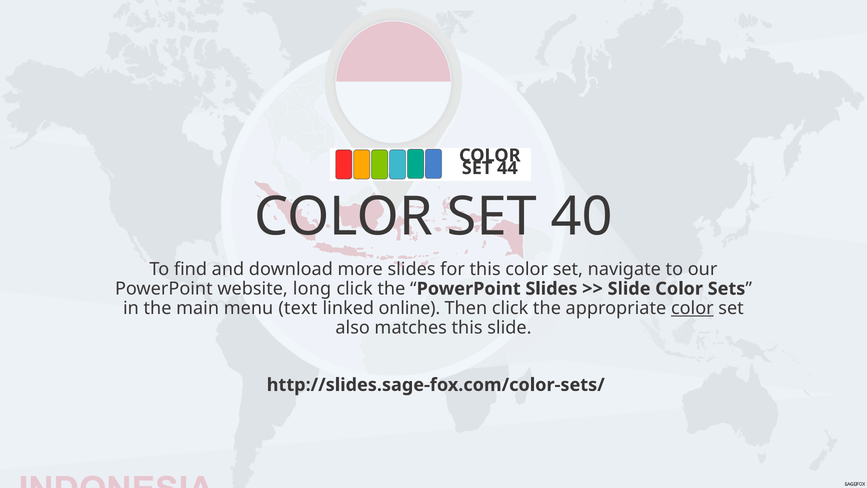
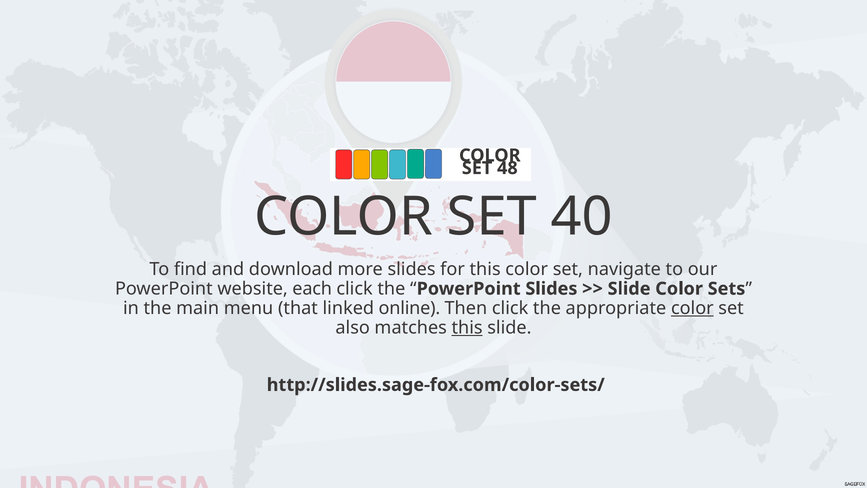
44: 44 -> 48
long: long -> each
text: text -> that
this at (467, 328) underline: none -> present
